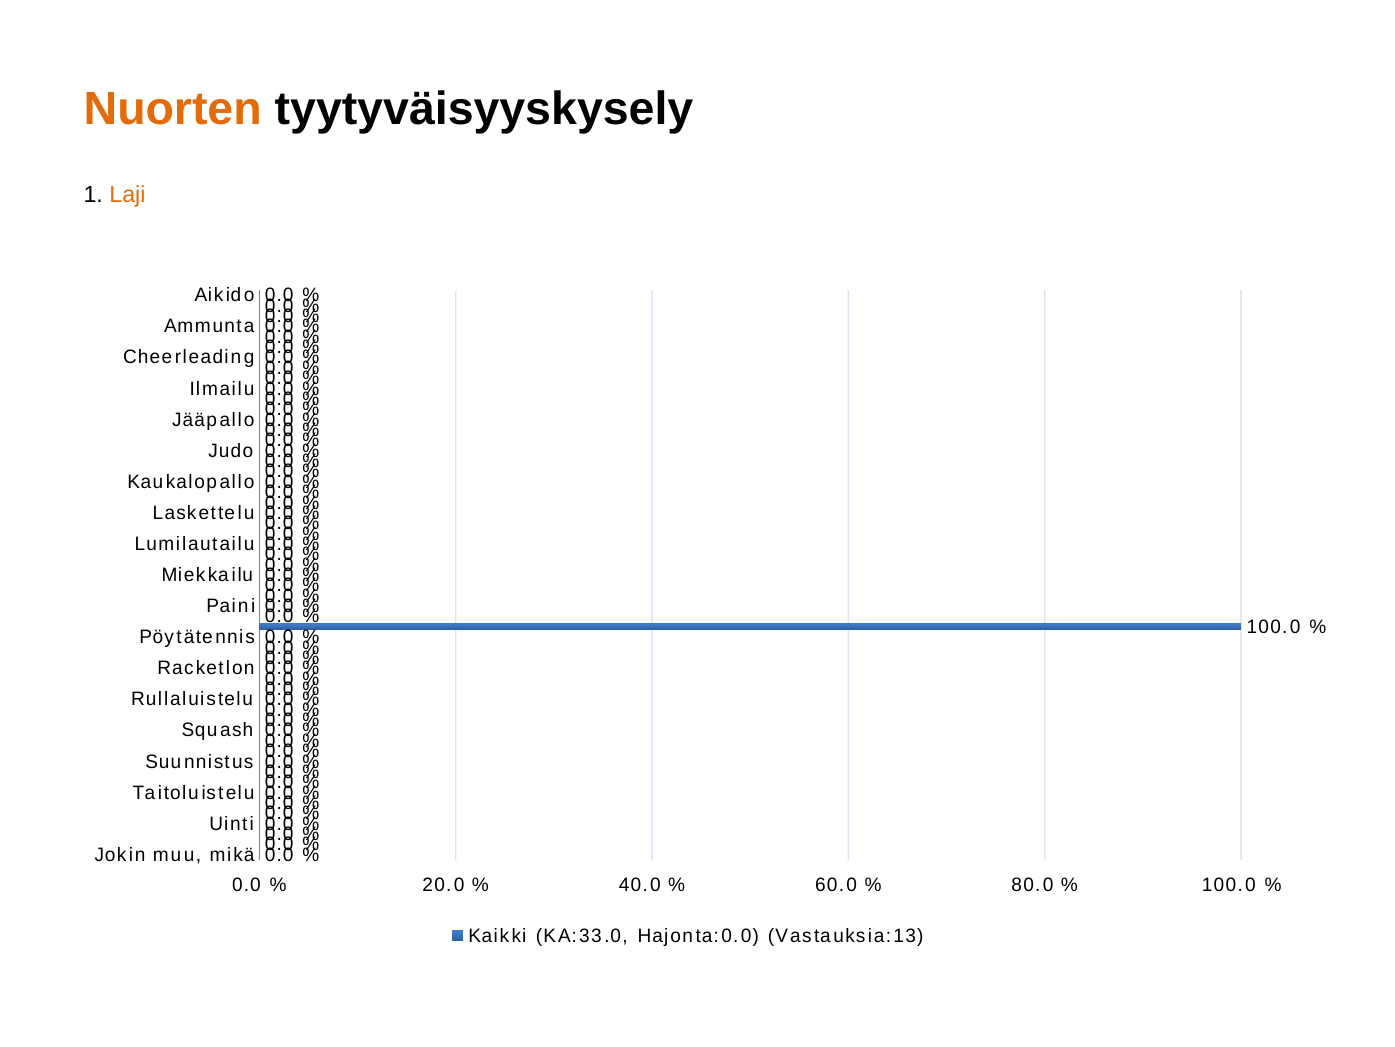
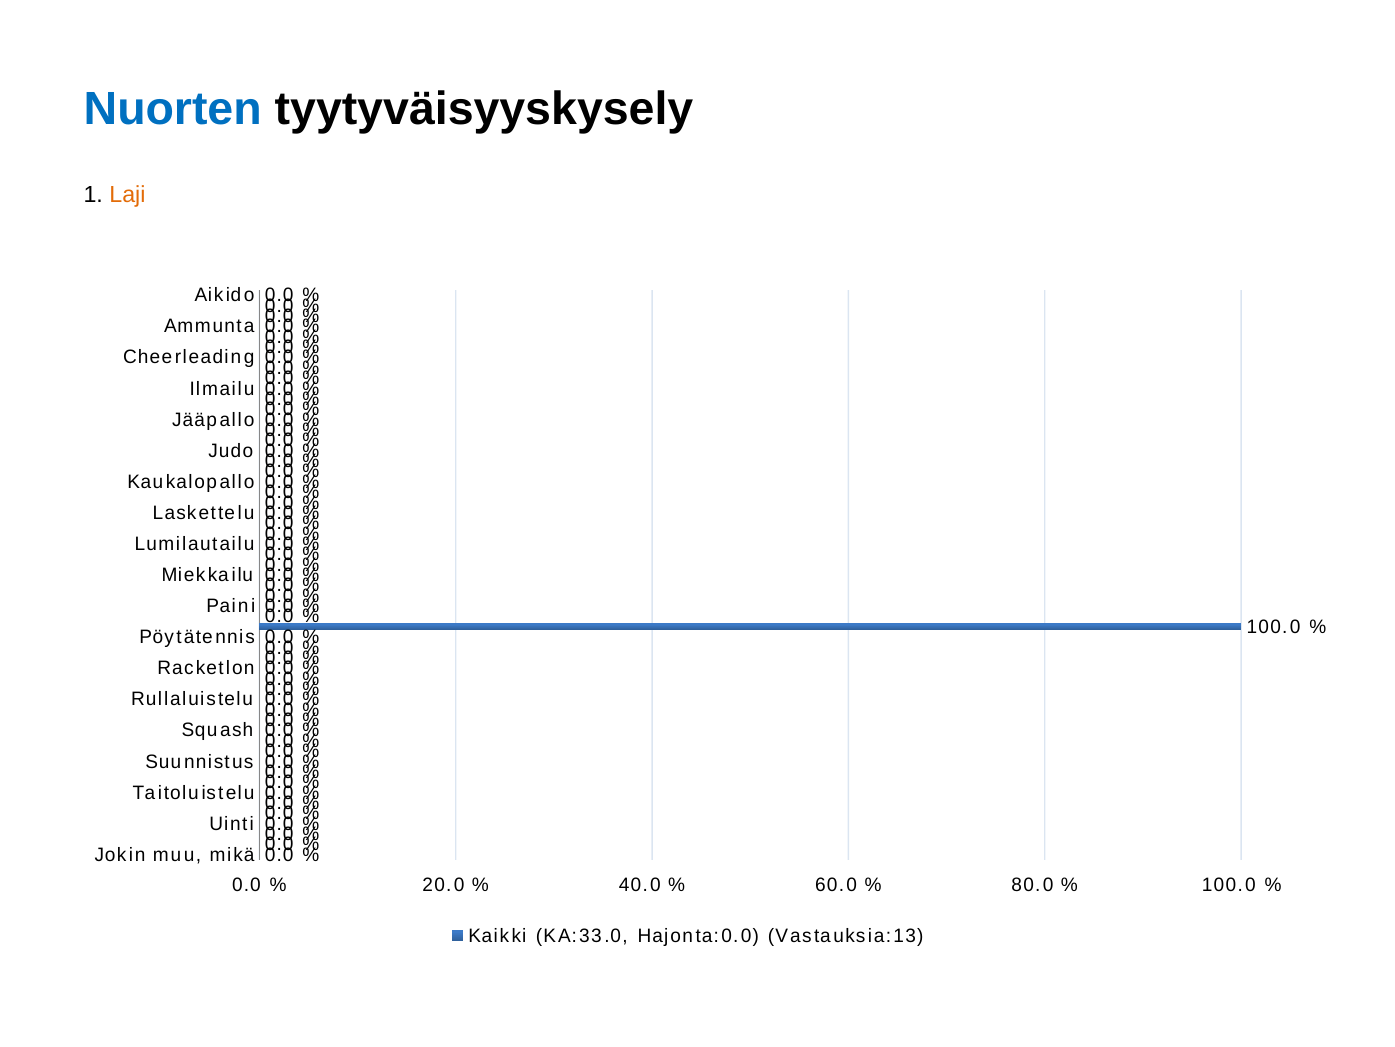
Nuorten colour: orange -> blue
